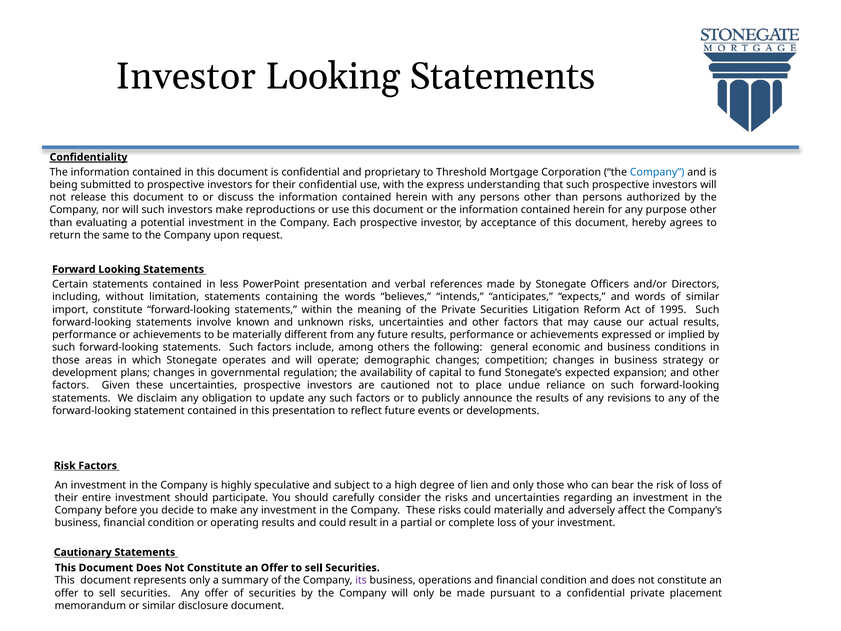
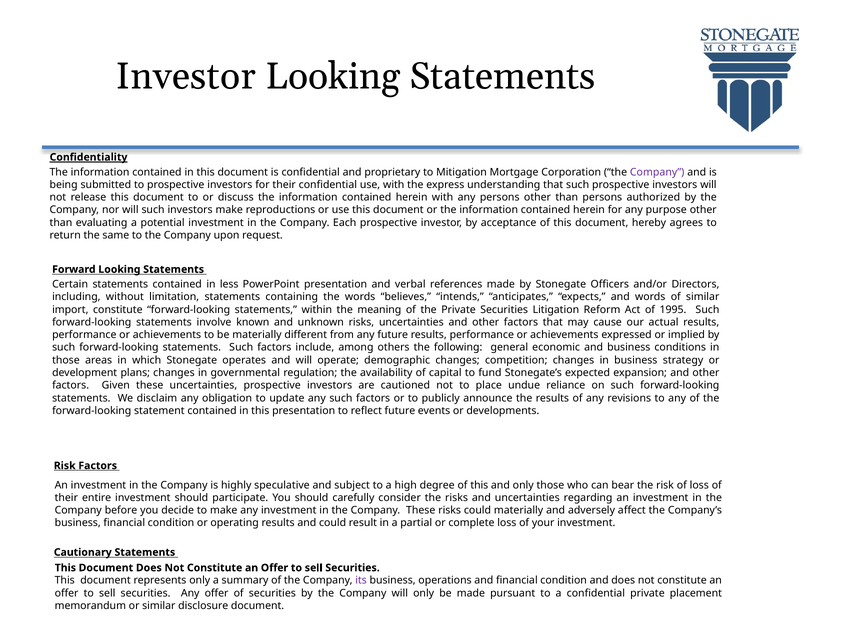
Threshold: Threshold -> Mitigation
Company at (657, 172) colour: blue -> purple
degree of lien: lien -> this
